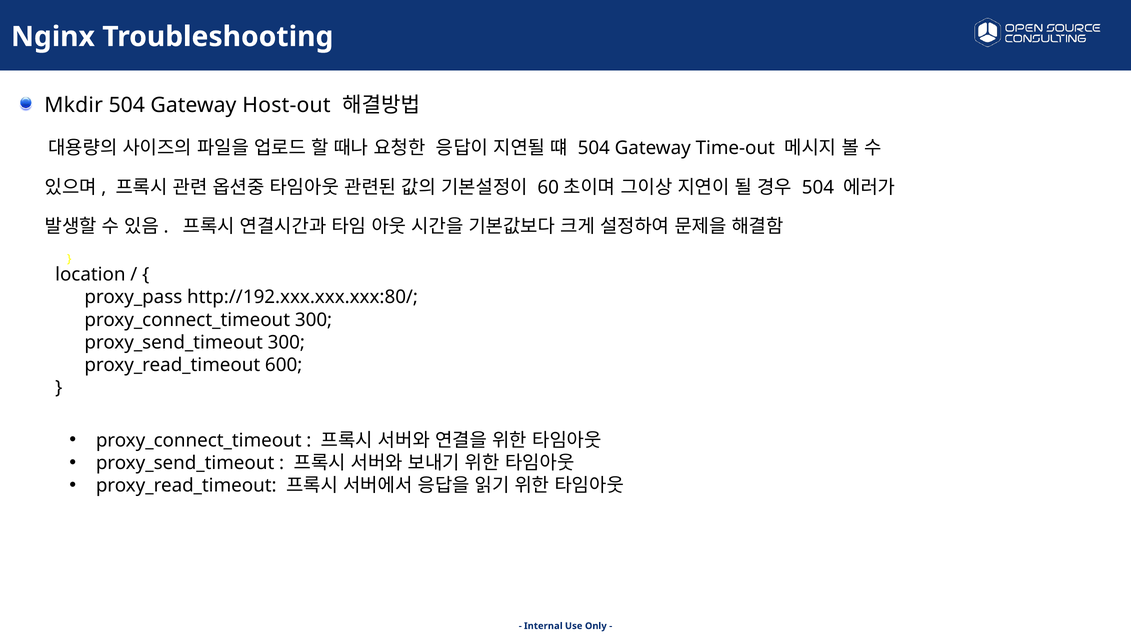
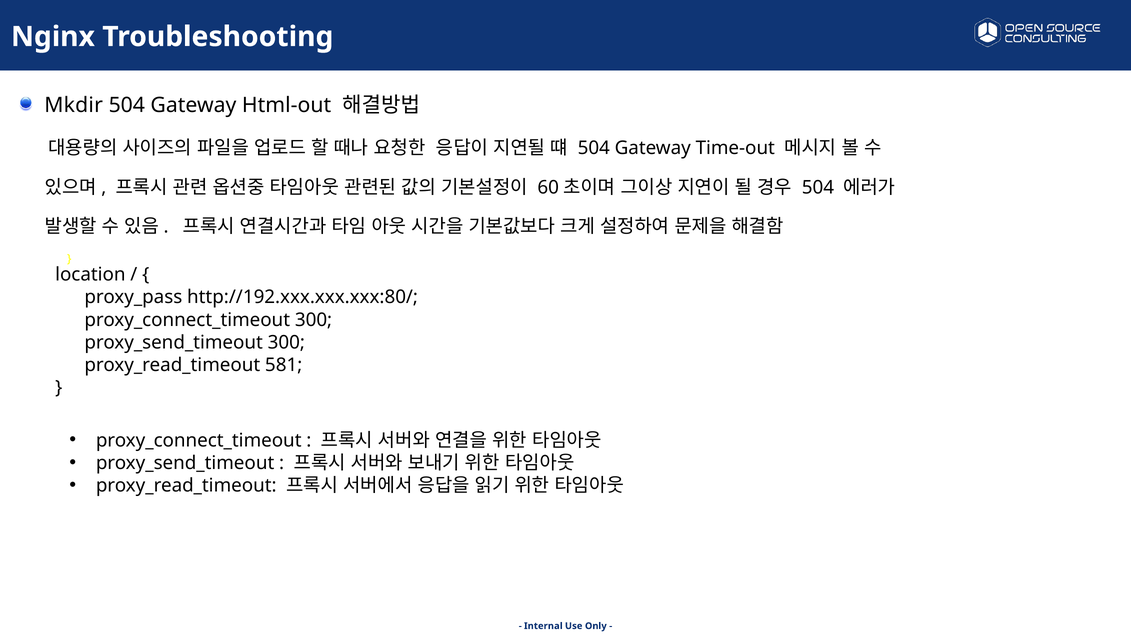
Host-out: Host-out -> Html-out
600: 600 -> 581
